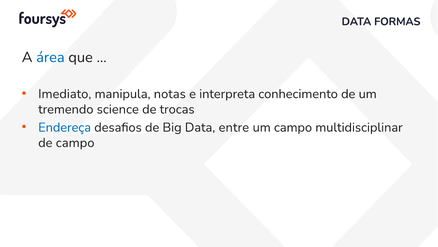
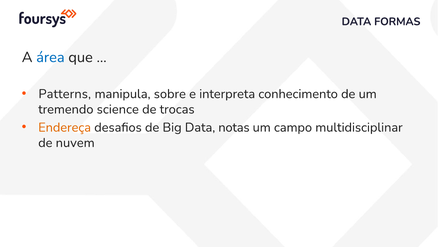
Imediato: Imediato -> Patterns
notas: notas -> sobre
Endereça colour: blue -> orange
entre: entre -> notas
de campo: campo -> nuvem
